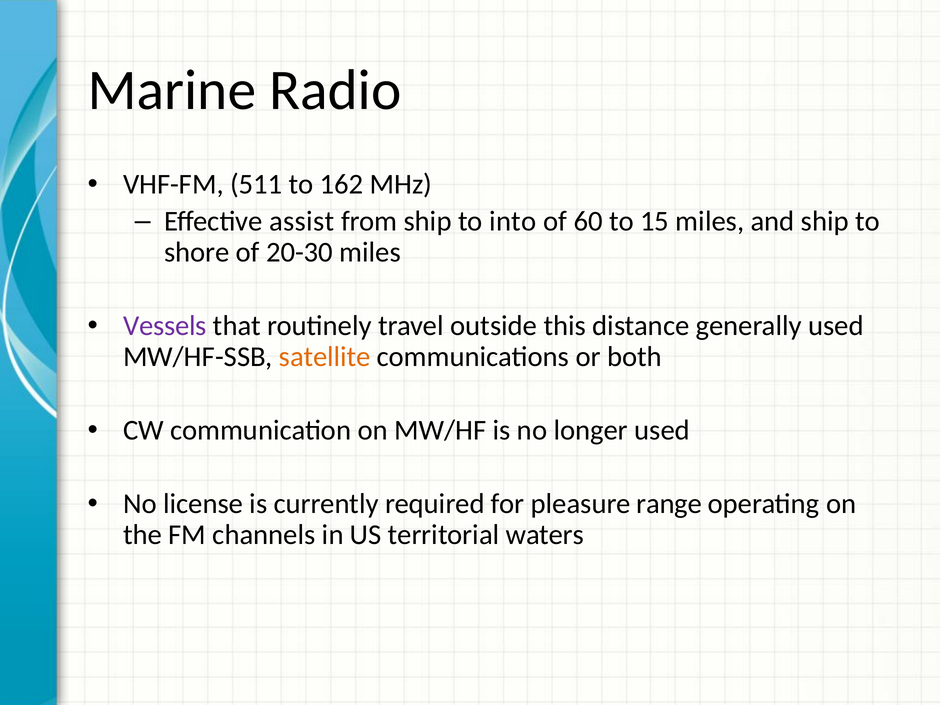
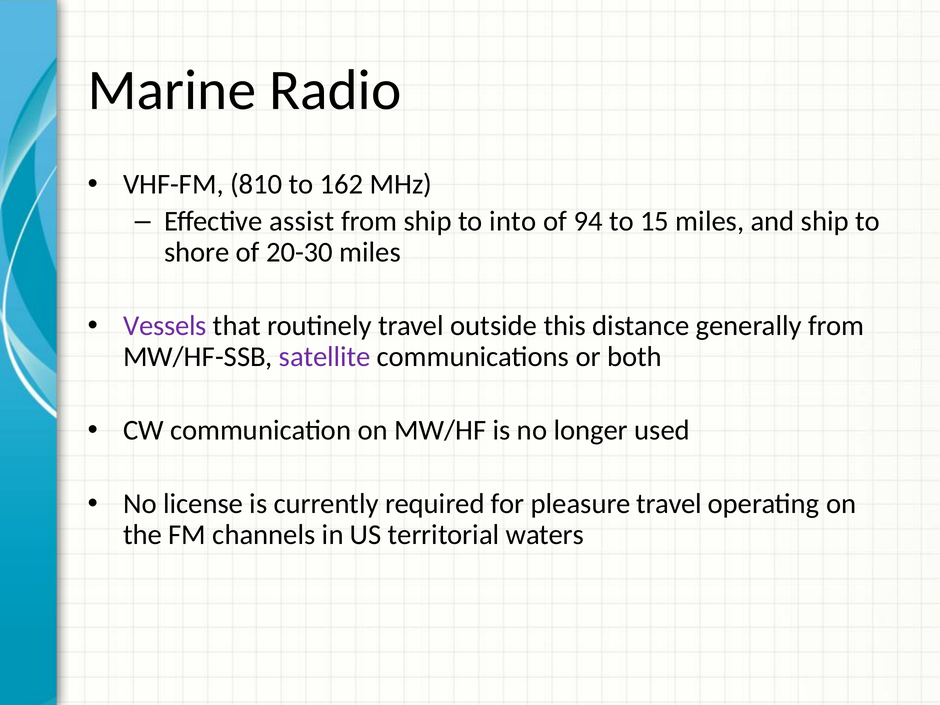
511: 511 -> 810
60: 60 -> 94
generally used: used -> from
satellite colour: orange -> purple
pleasure range: range -> travel
